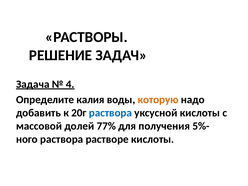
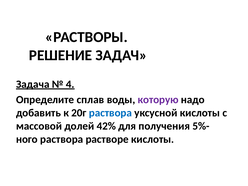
калия: калия -> сплав
которую colour: orange -> purple
77%: 77% -> 42%
